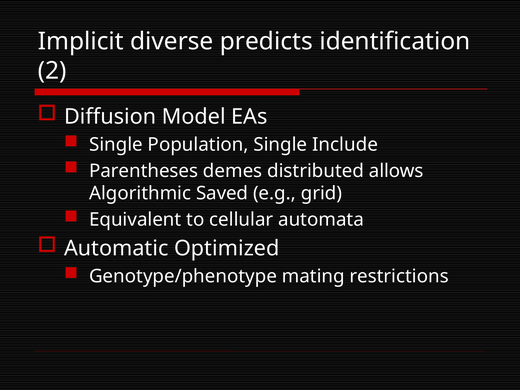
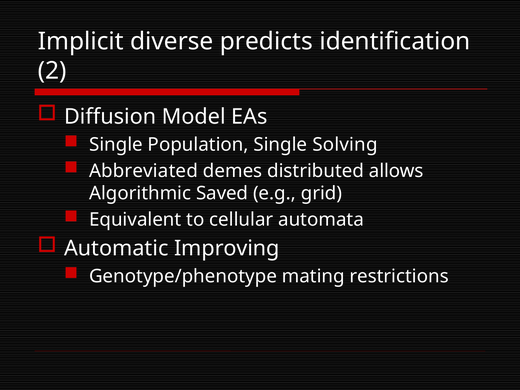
Include: Include -> Solving
Parentheses: Parentheses -> Abbreviated
Optimized: Optimized -> Improving
